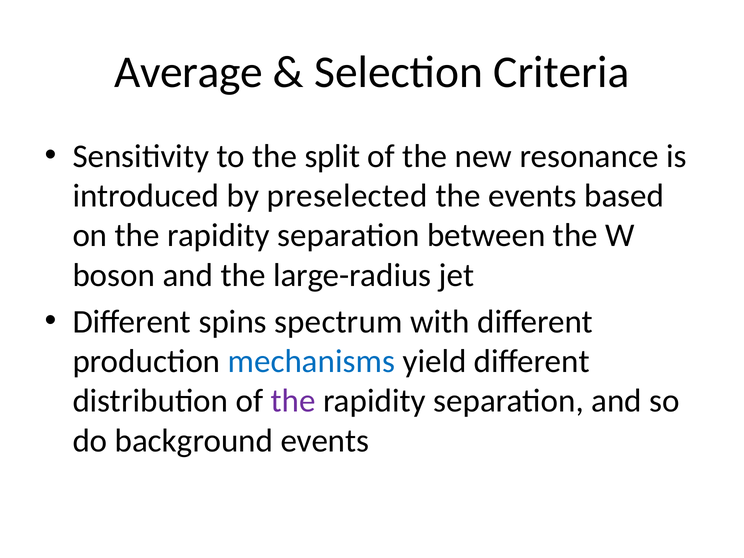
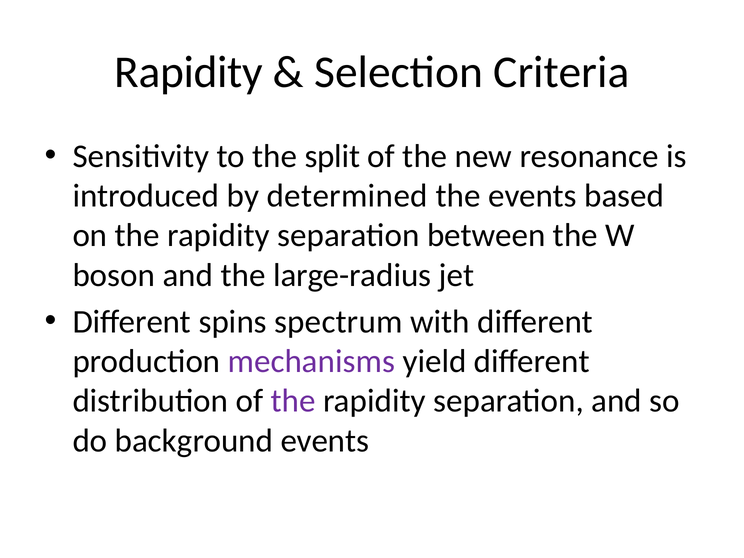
Average at (189, 72): Average -> Rapidity
preselected: preselected -> determined
mechanisms colour: blue -> purple
